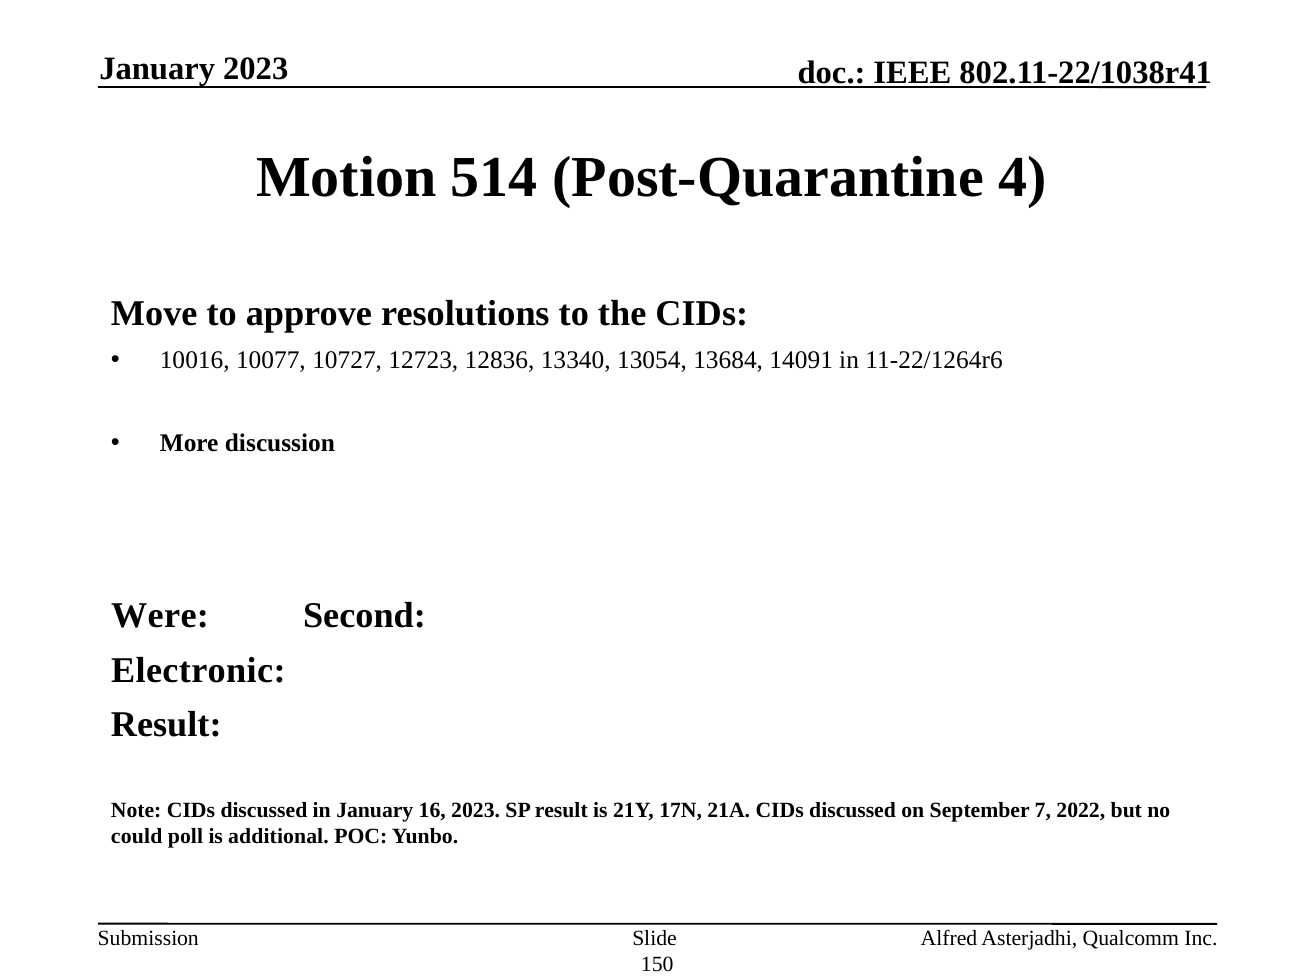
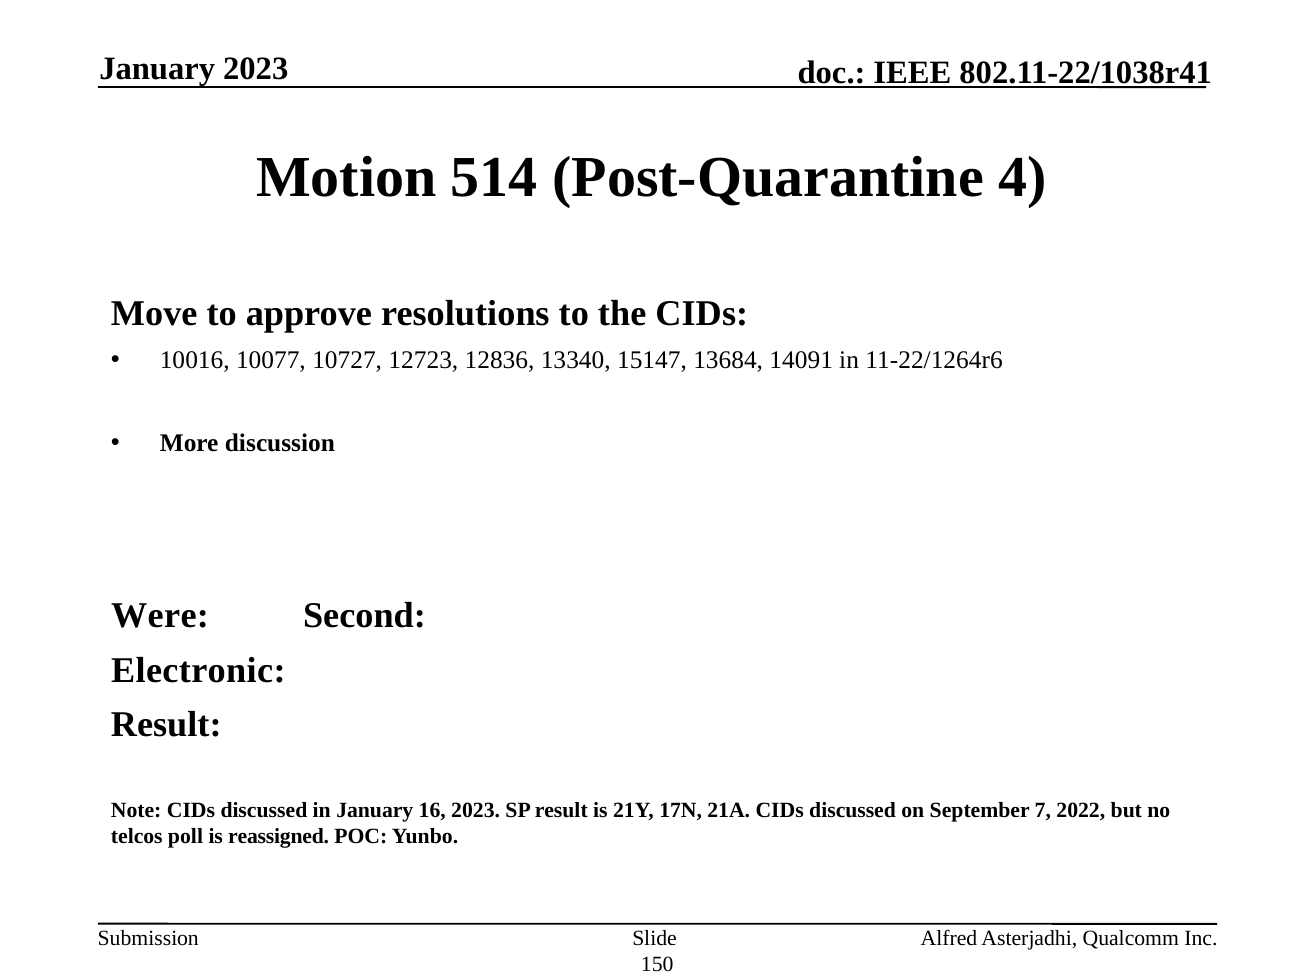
13054: 13054 -> 15147
could: could -> telcos
additional: additional -> reassigned
